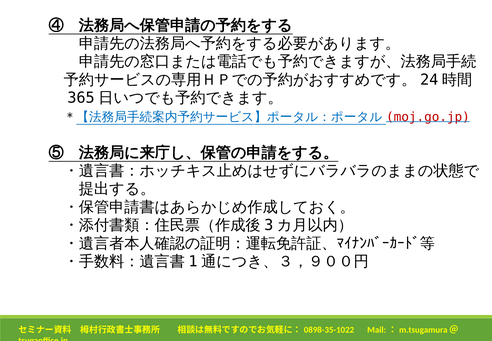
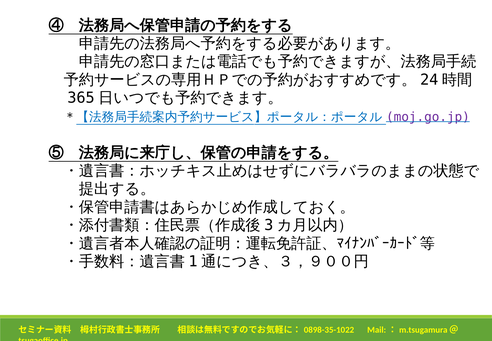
moj.go.jp colour: red -> purple
